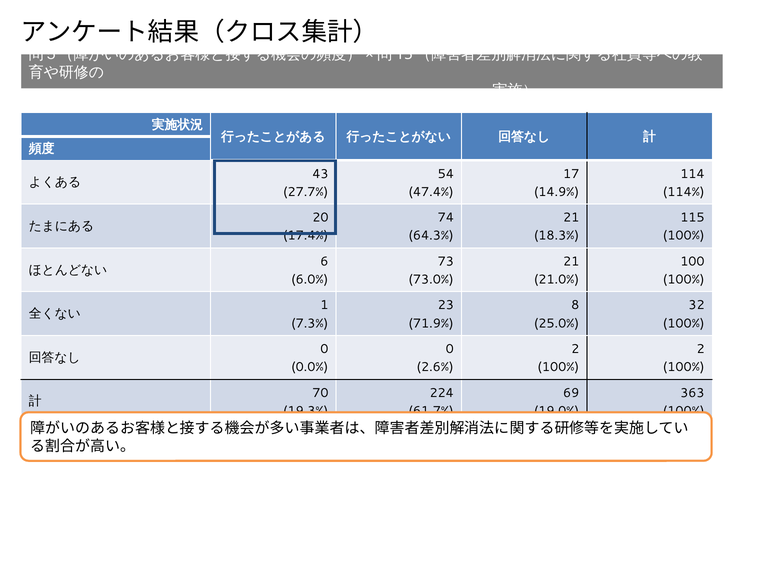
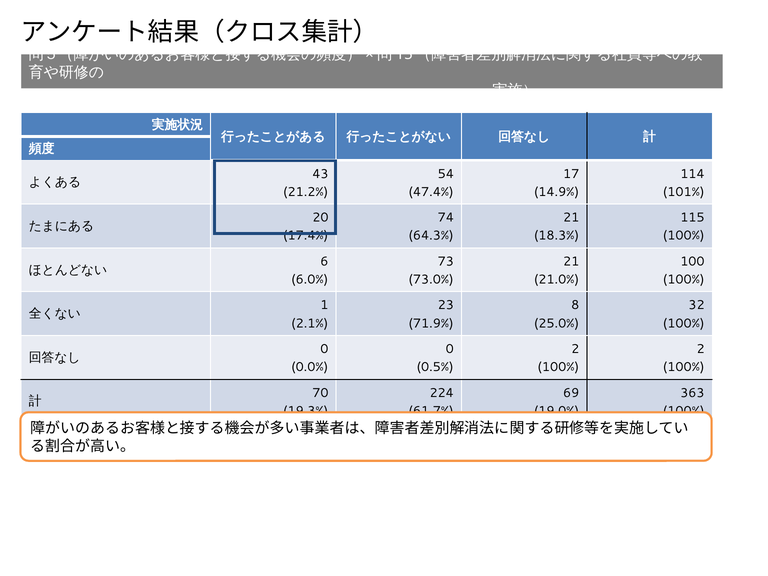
27.7%: 27.7% -> 21.2%
114%: 114% -> 101%
7.3%: 7.3% -> 2.1%
2.6%: 2.6% -> 0.5%
